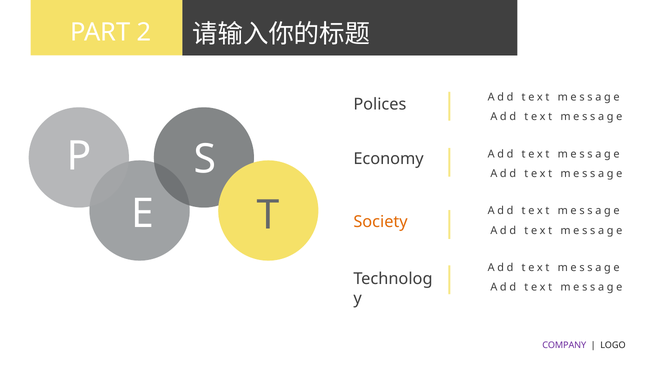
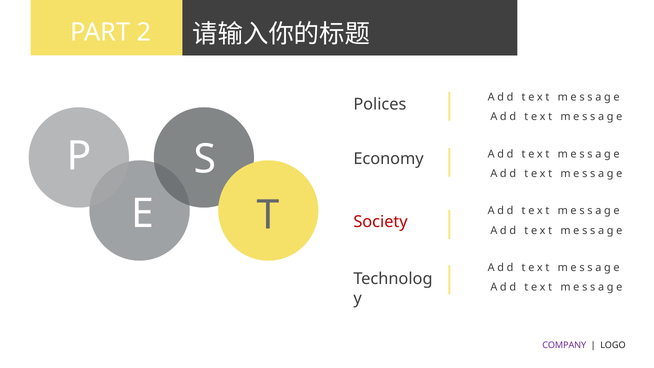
Society colour: orange -> red
